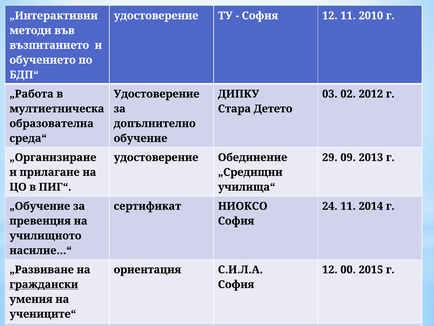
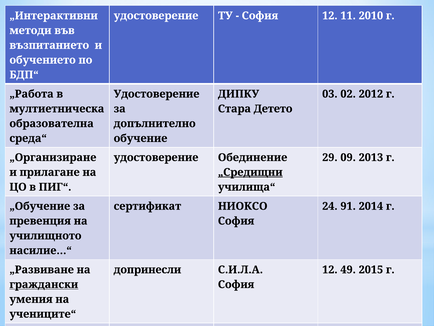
„Средищни underline: none -> present
24 11: 11 -> 91
ориентация: ориентация -> допринесли
00: 00 -> 49
